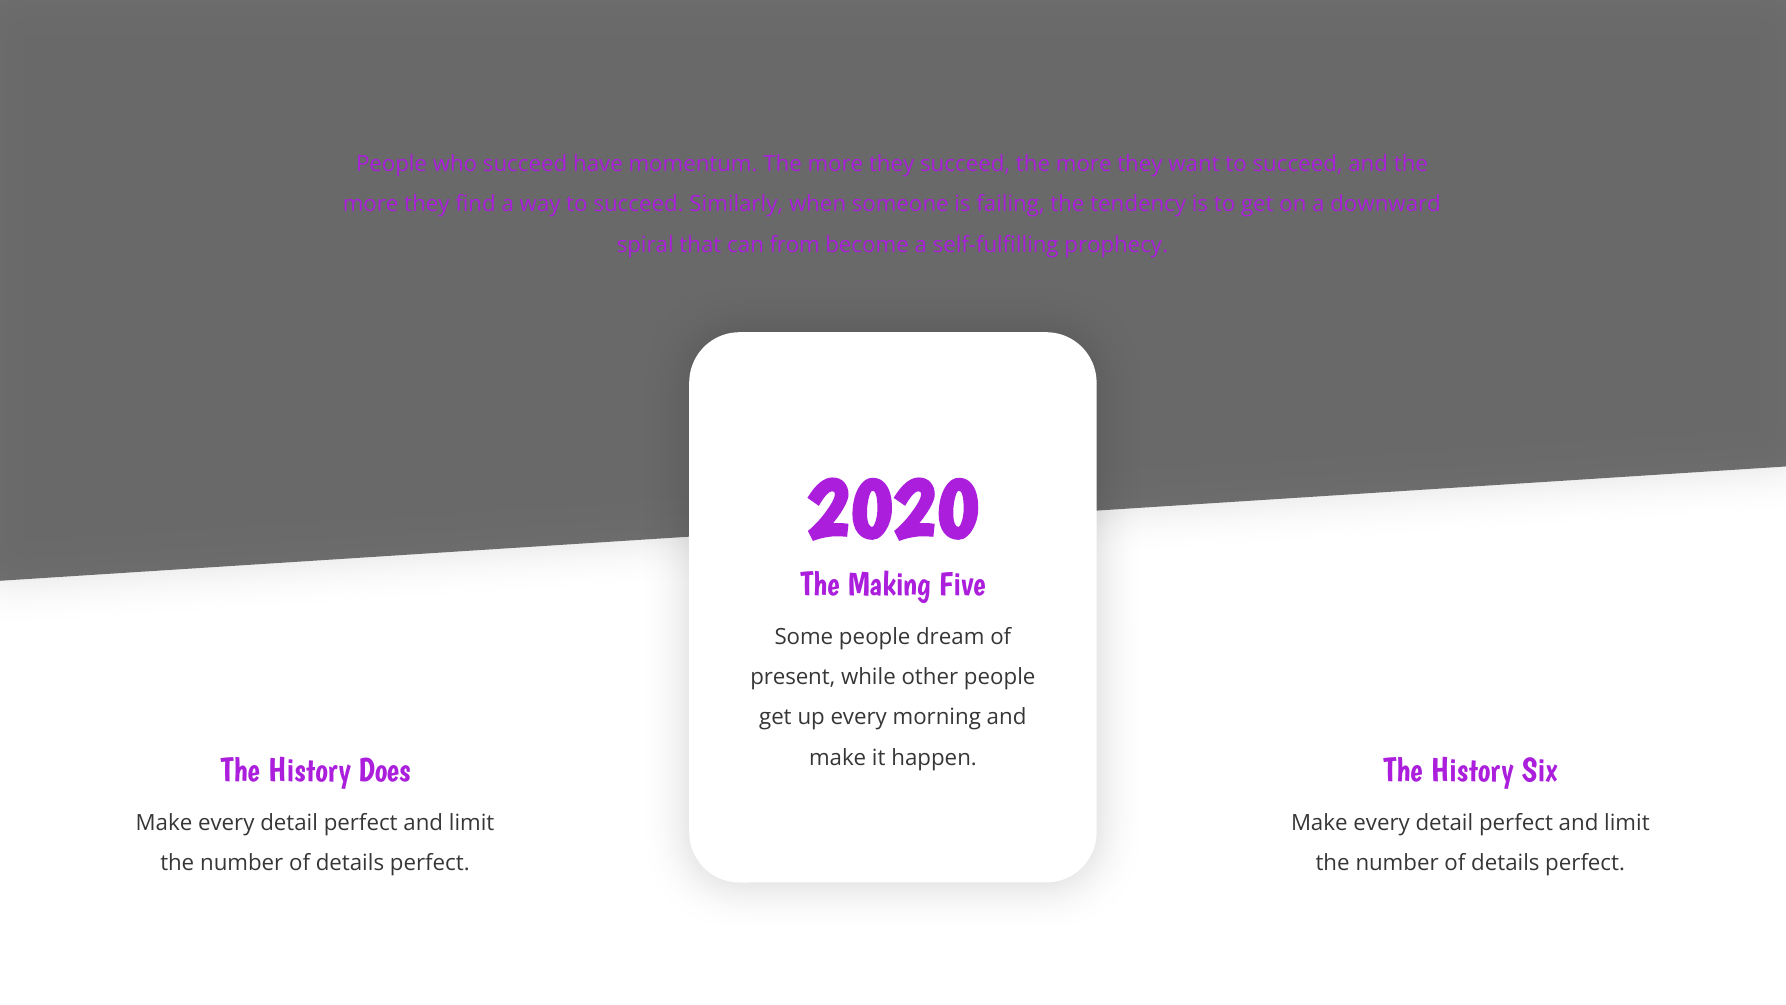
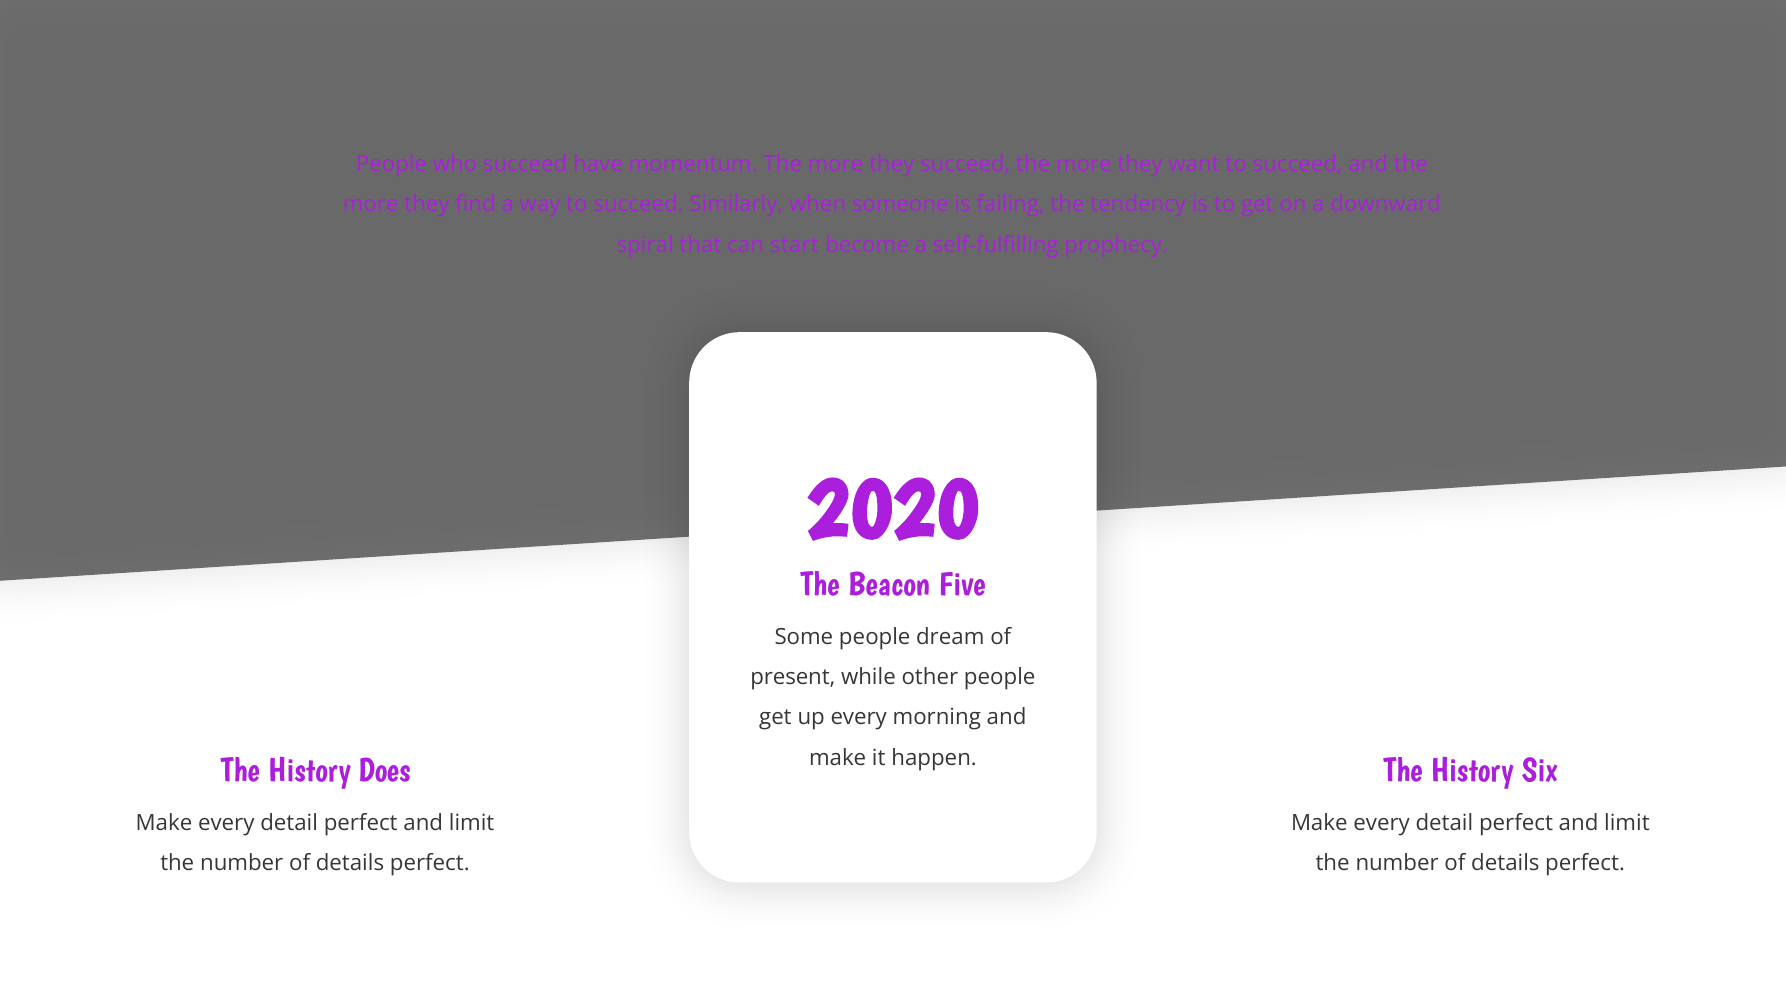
from: from -> start
Making: Making -> Beacon
